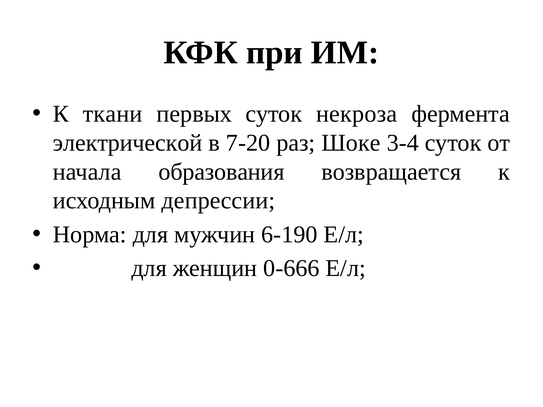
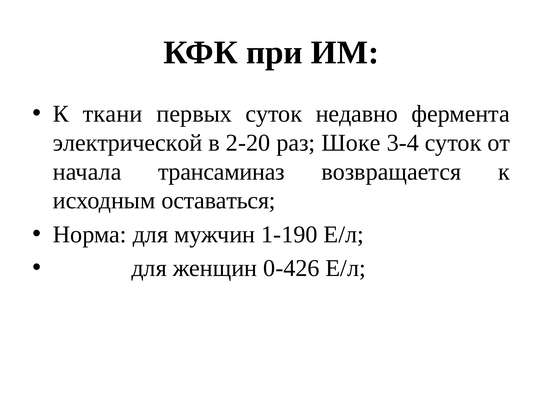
некроза: некроза -> недавно
7-20: 7-20 -> 2-20
образования: образования -> трансаминаз
депрессии: депрессии -> оставаться
6-190: 6-190 -> 1-190
0-666: 0-666 -> 0-426
